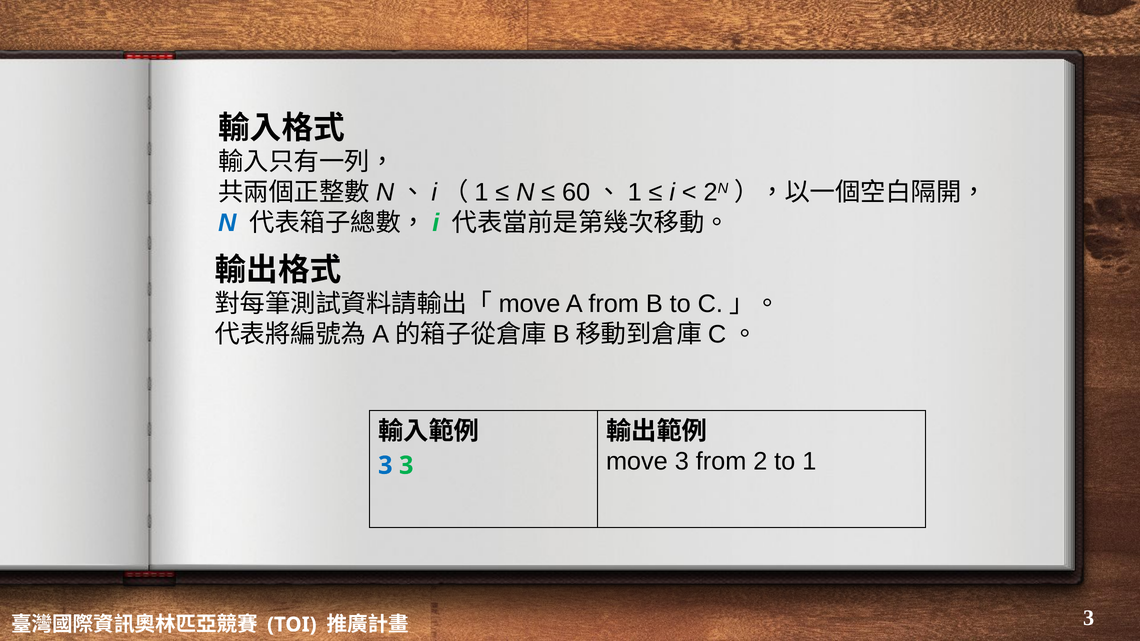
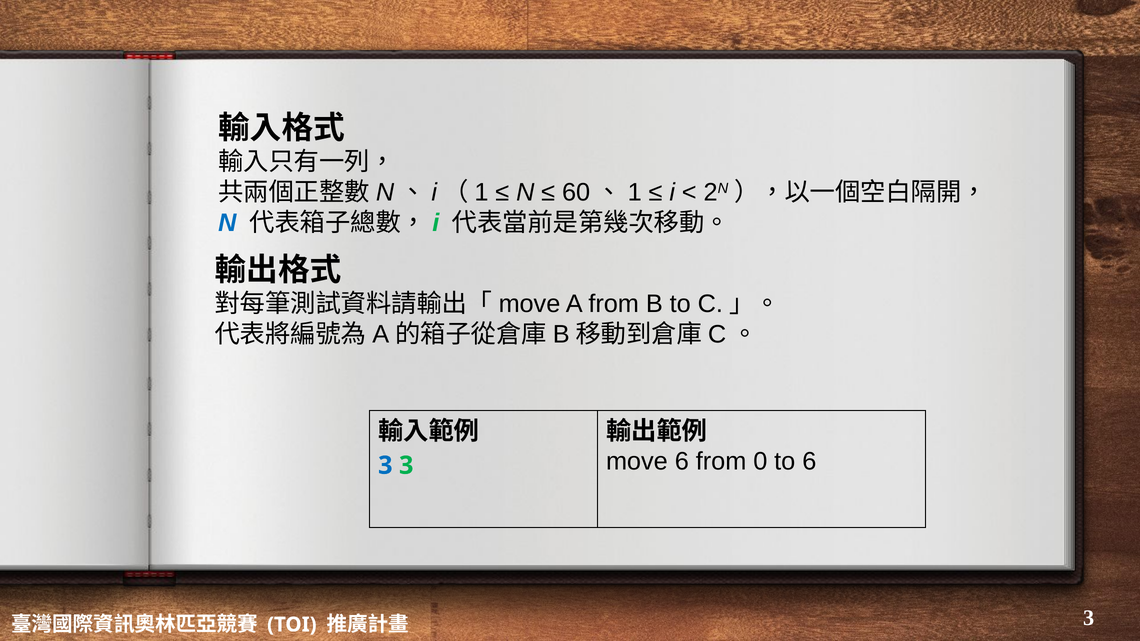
move 3: 3 -> 6
2: 2 -> 0
to 1: 1 -> 6
